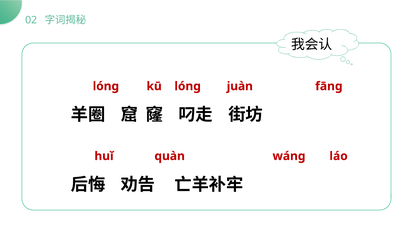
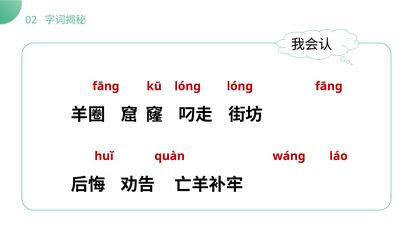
lóng at (106, 86): lóng -> fāng
lóng juàn: juàn -> lóng
